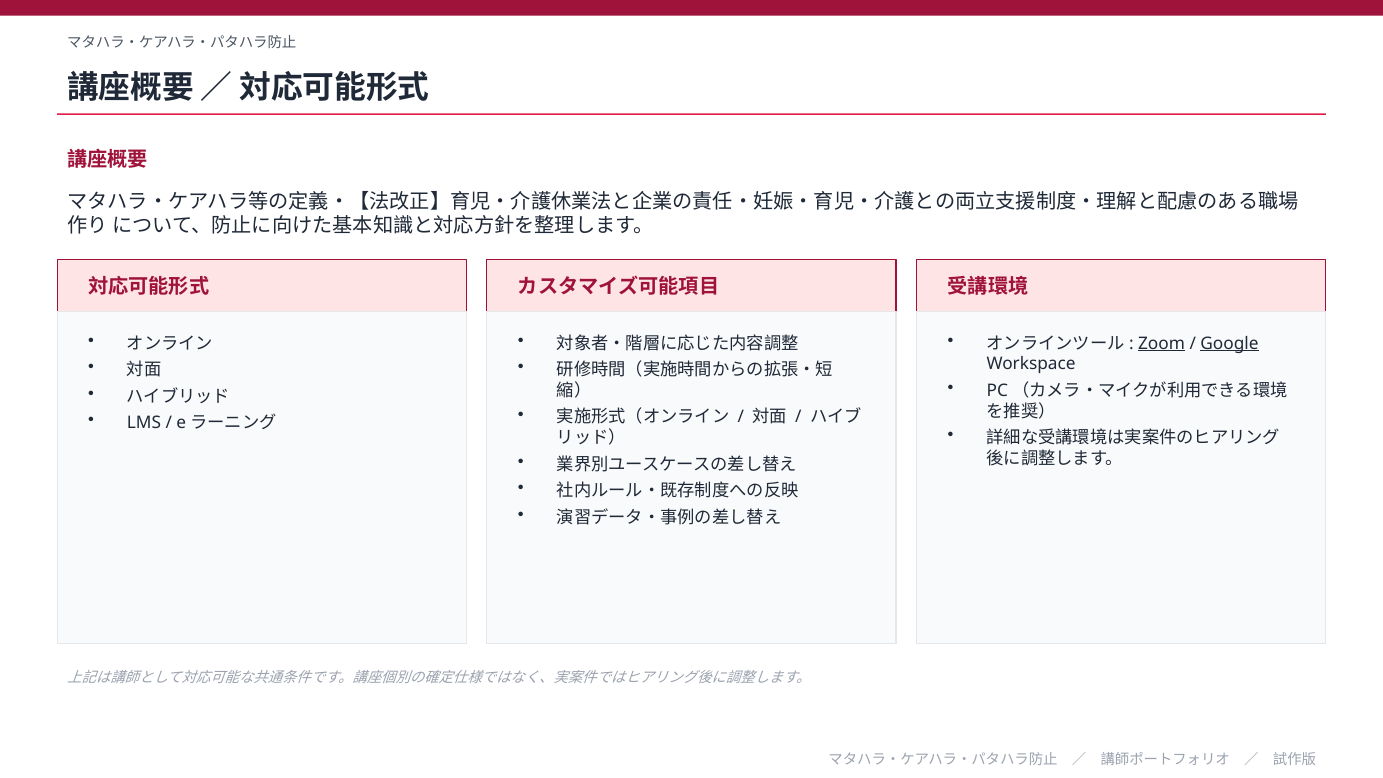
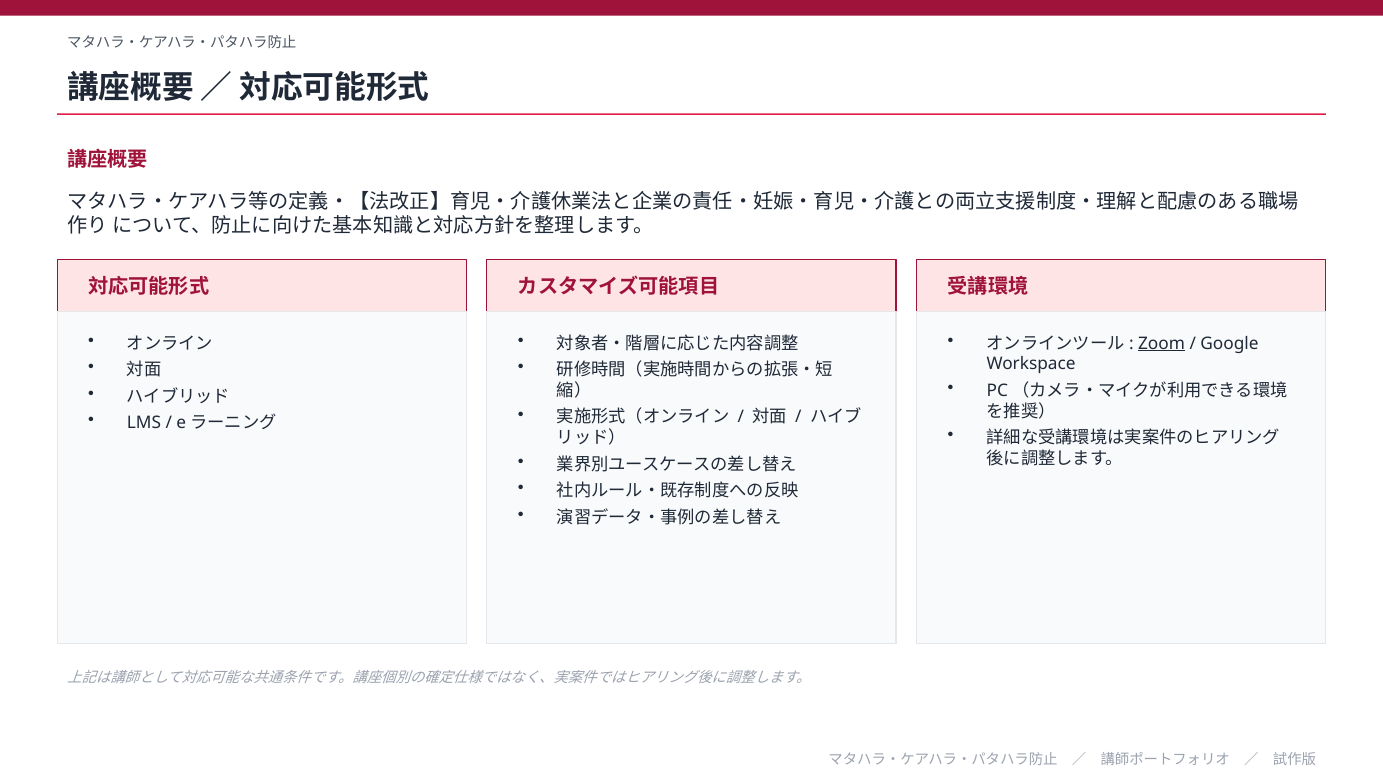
Google underline: present -> none
